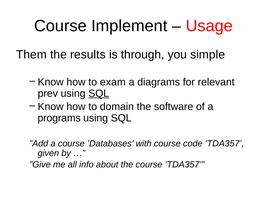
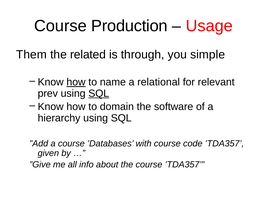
Implement: Implement -> Production
results: results -> related
how at (76, 82) underline: none -> present
exam: exam -> name
diagrams: diagrams -> relational
programs: programs -> hierarchy
